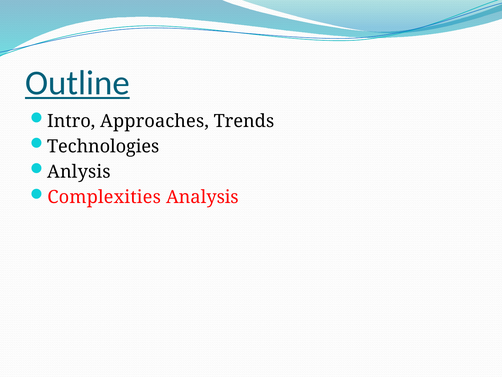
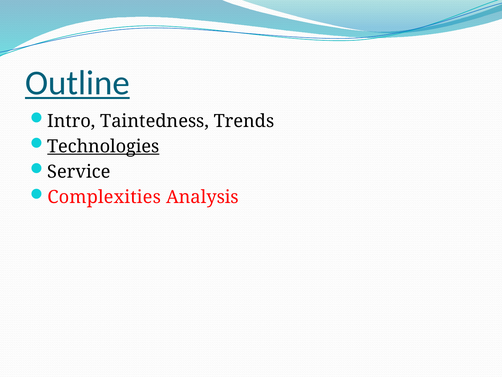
Approaches: Approaches -> Taintedness
Technologies underline: none -> present
Anlysis: Anlysis -> Service
